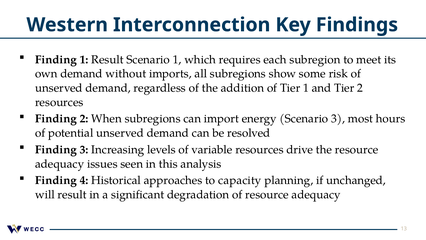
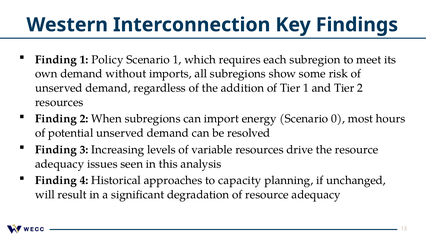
1 Result: Result -> Policy
Scenario 3: 3 -> 0
